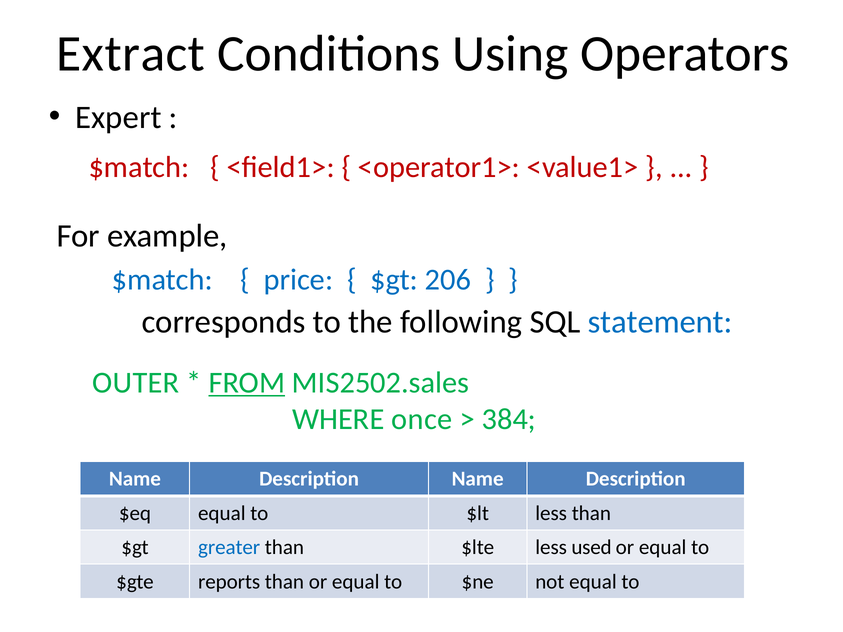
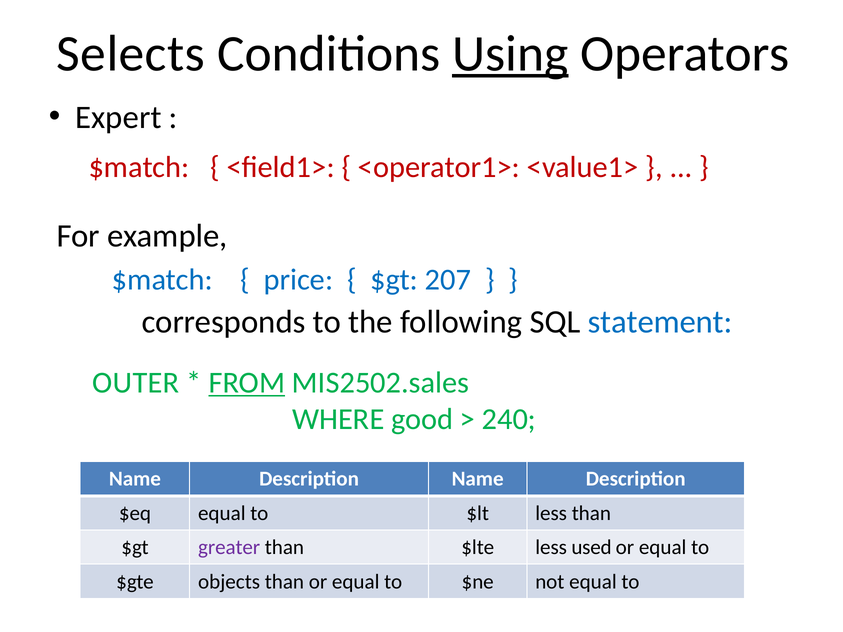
Extract: Extract -> Selects
Using underline: none -> present
206: 206 -> 207
once: once -> good
384: 384 -> 240
greater colour: blue -> purple
reports: reports -> objects
